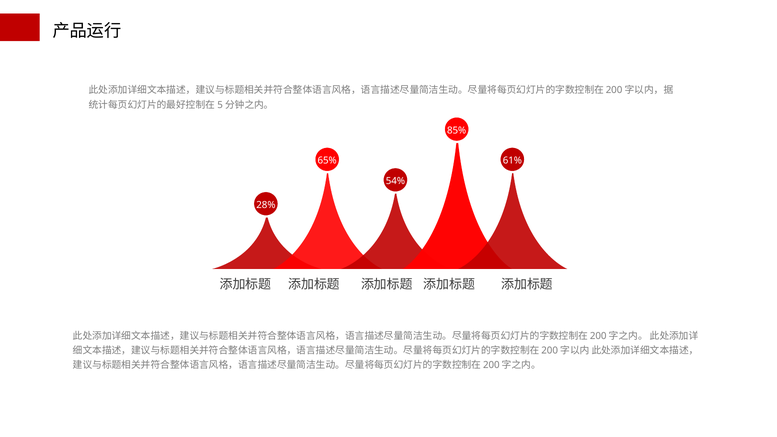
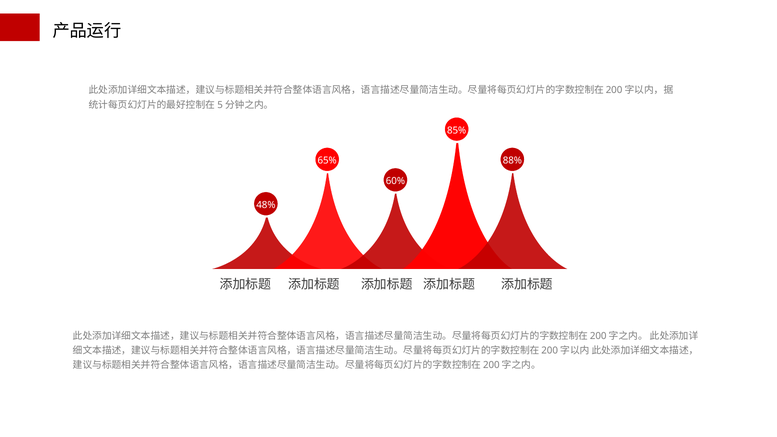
61%: 61% -> 88%
54%: 54% -> 60%
28%: 28% -> 48%
